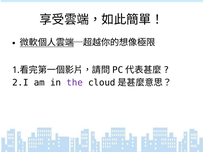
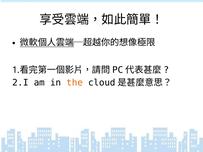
the colour: purple -> orange
